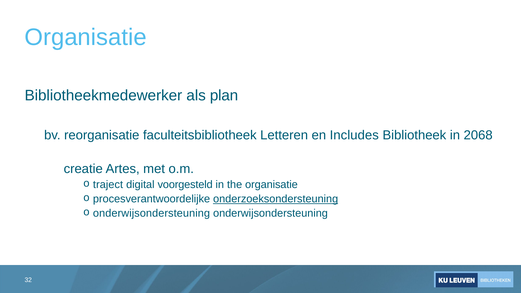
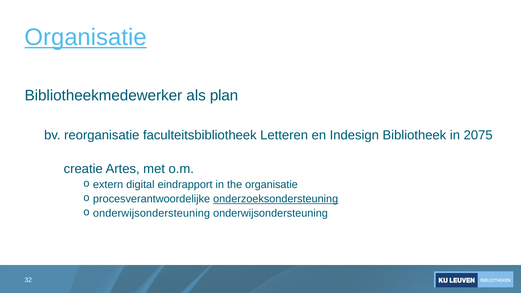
Organisatie at (86, 37) underline: none -> present
Includes: Includes -> Indesign
2068: 2068 -> 2075
traject: traject -> extern
voorgesteld: voorgesteld -> eindrapport
